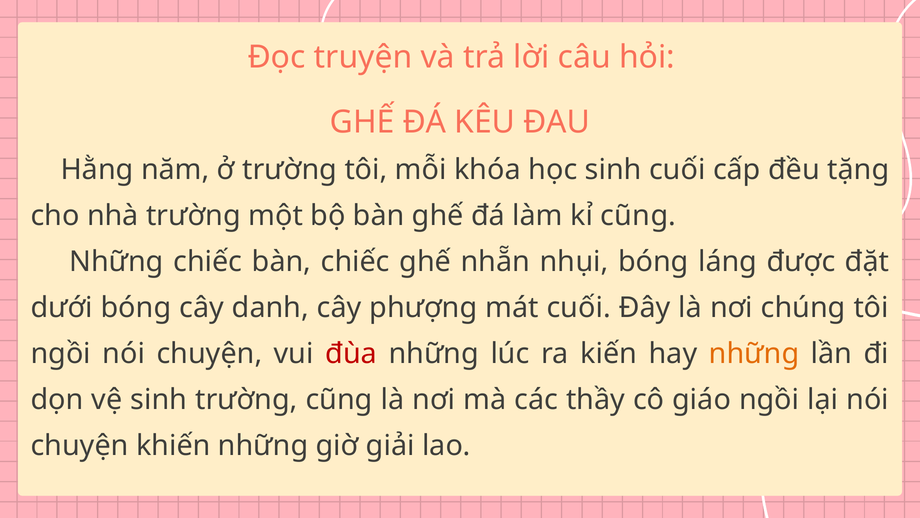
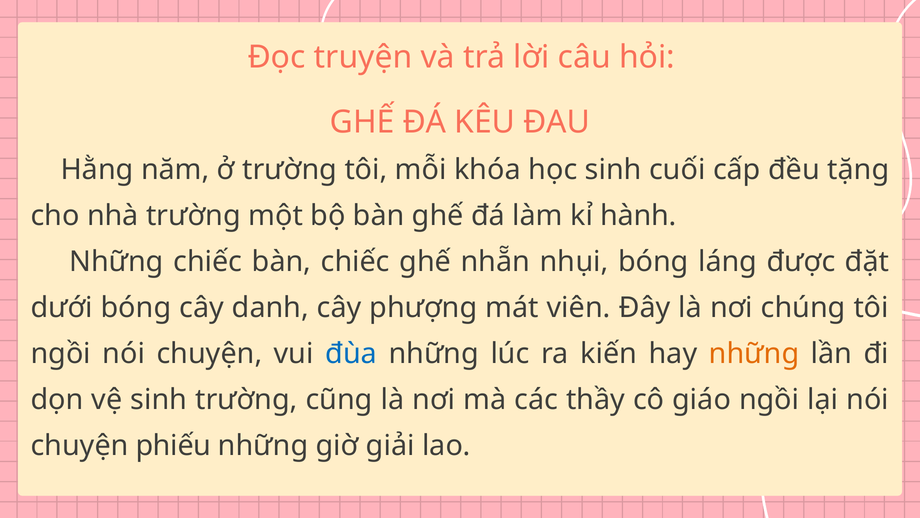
kỉ cũng: cũng -> hành
mát cuối: cuối -> viên
đùa colour: red -> blue
khiến: khiến -> phiếu
